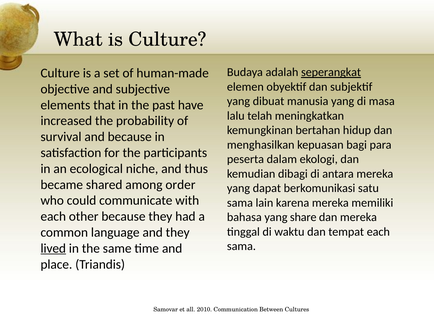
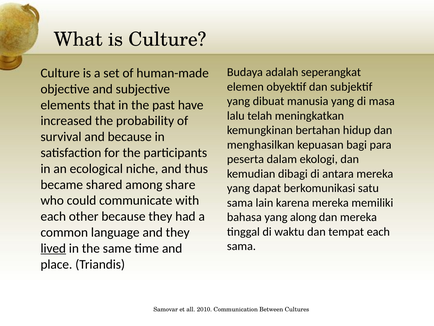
seperangkat underline: present -> none
order: order -> share
share: share -> along
